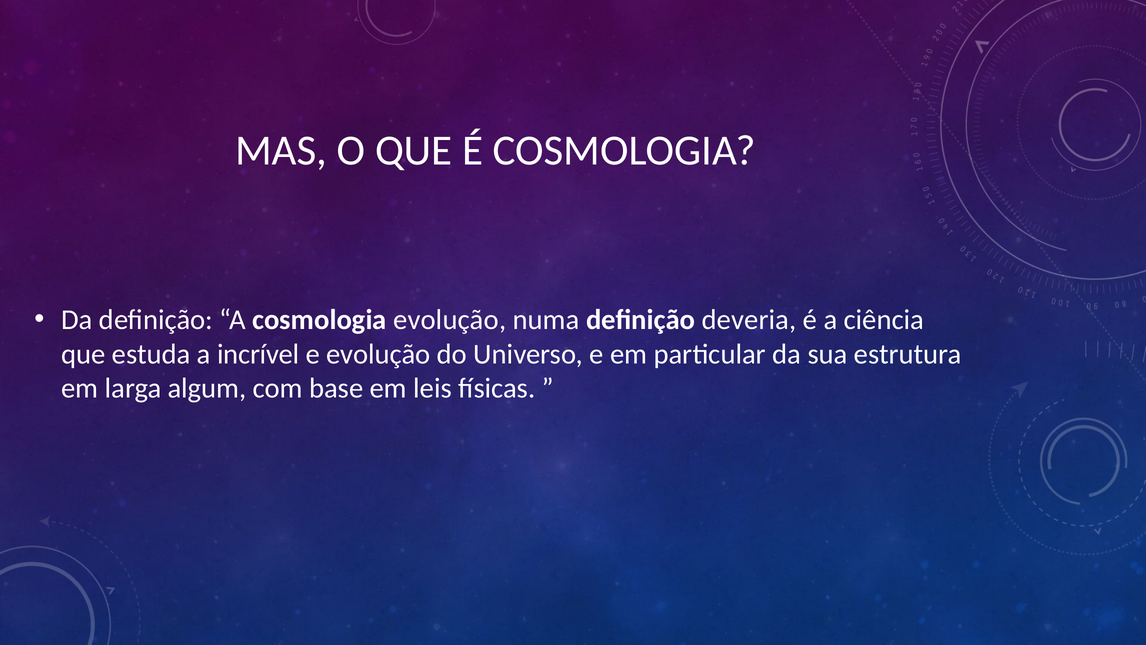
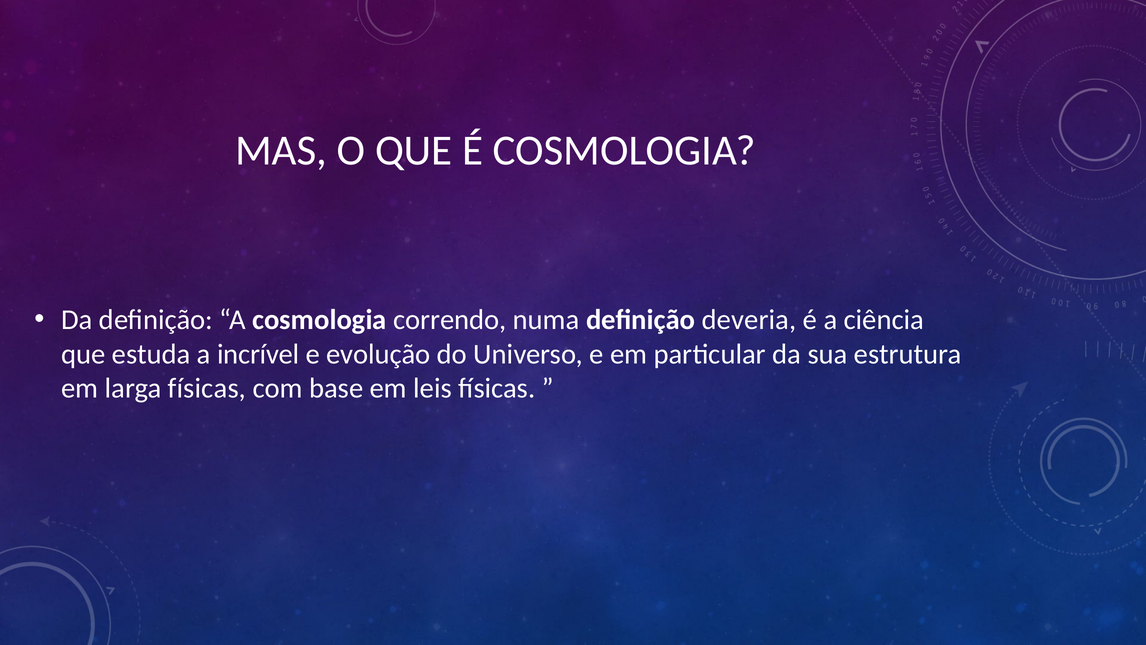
cosmologia evolução: evolução -> correndo
larga algum: algum -> físicas
